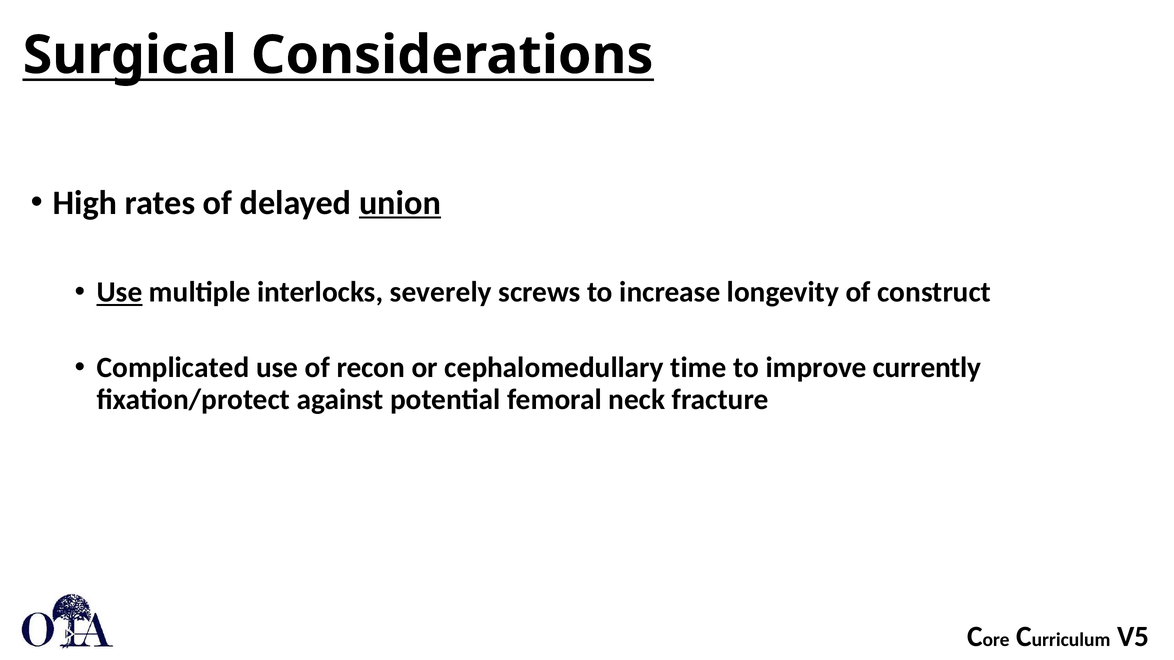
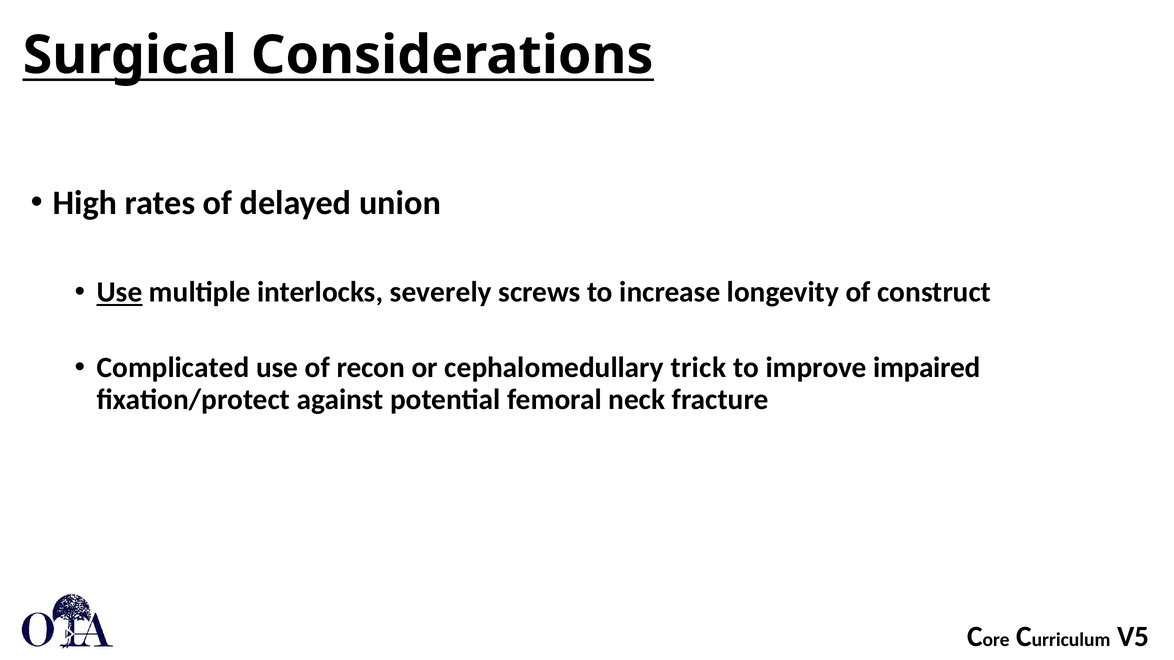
union underline: present -> none
time: time -> trick
currently: currently -> impaired
